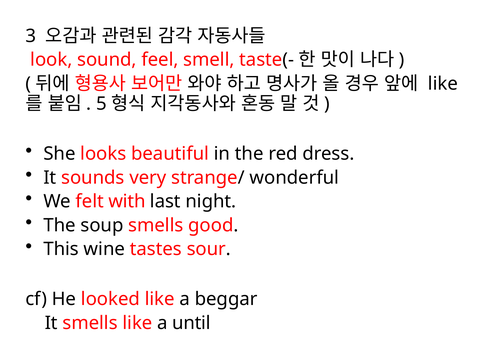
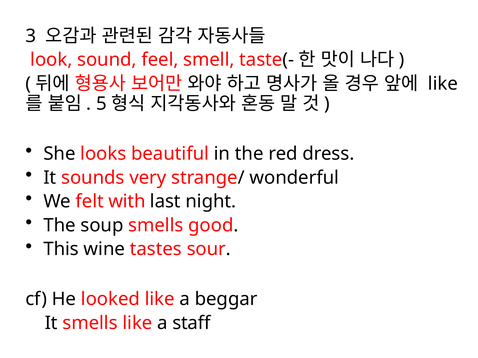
until: until -> staff
